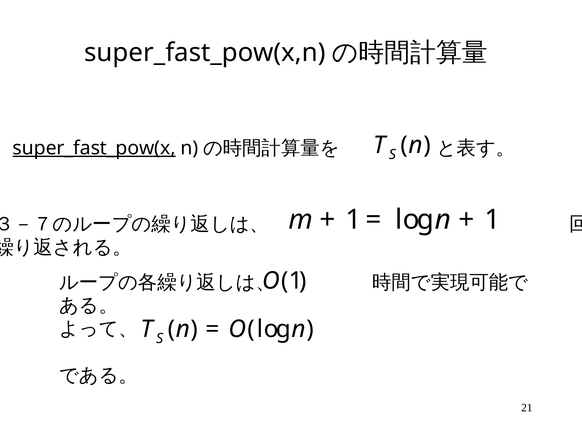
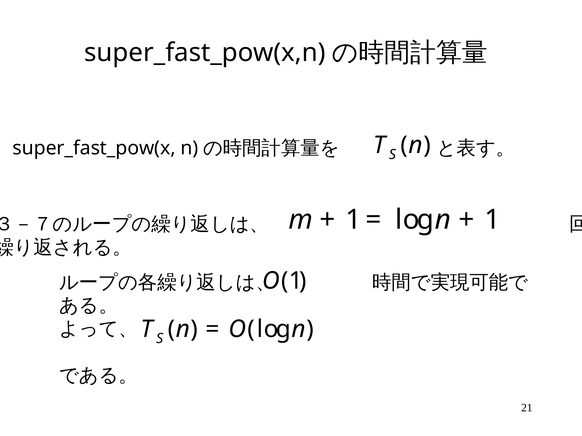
super_fast_pow(x underline: present -> none
